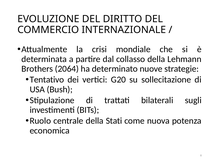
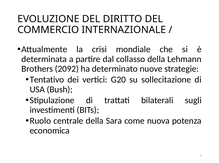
2064: 2064 -> 2092
Stati: Stati -> Sara
